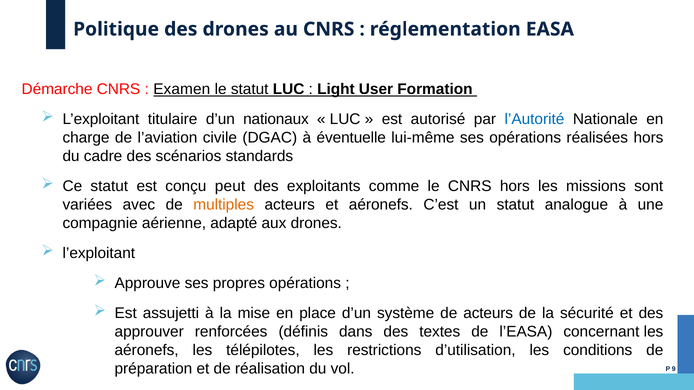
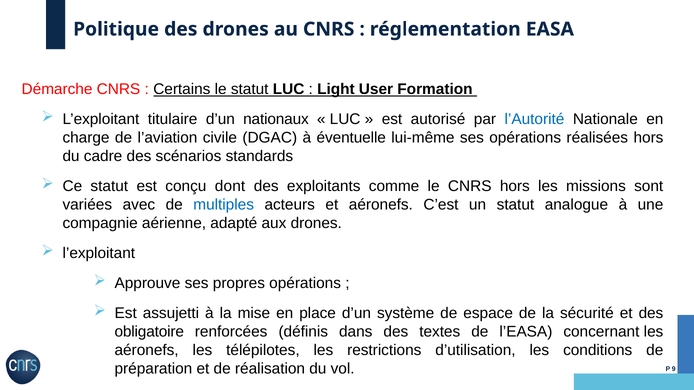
Examen: Examen -> Certains
peut: peut -> dont
multiples colour: orange -> blue
de acteurs: acteurs -> espace
approuver: approuver -> obligatoire
